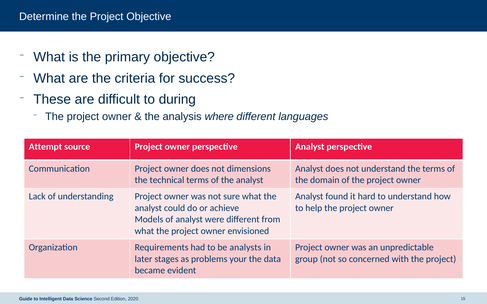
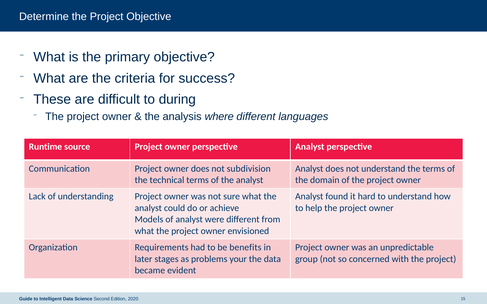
Attempt: Attempt -> Runtime
dimensions: dimensions -> subdivision
analysts: analysts -> benefits
